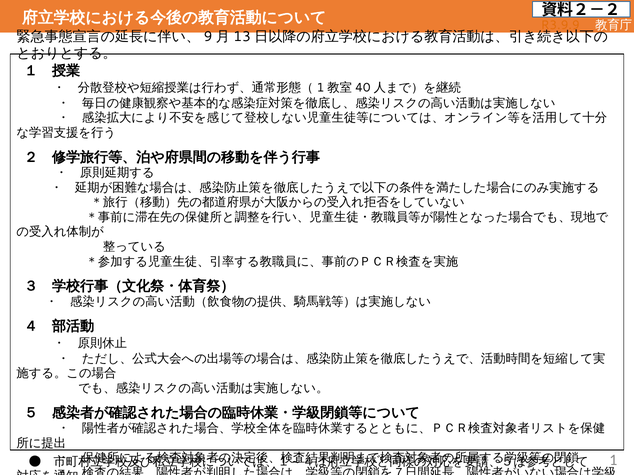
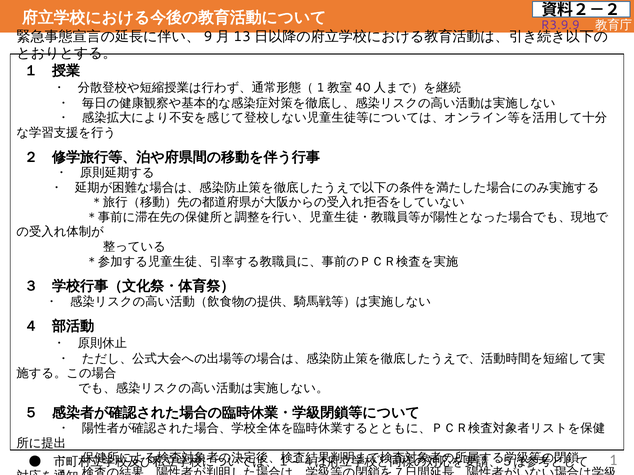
R3.9.9 colour: orange -> purple
